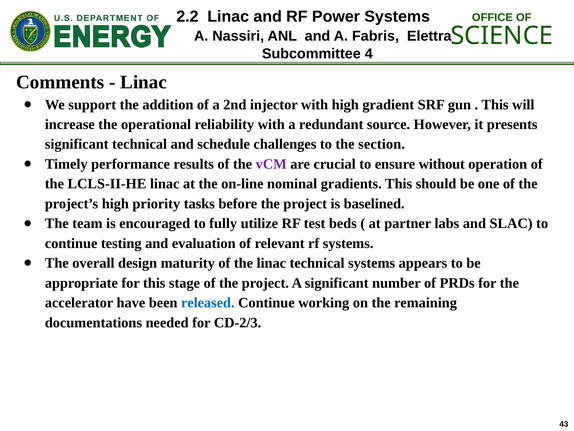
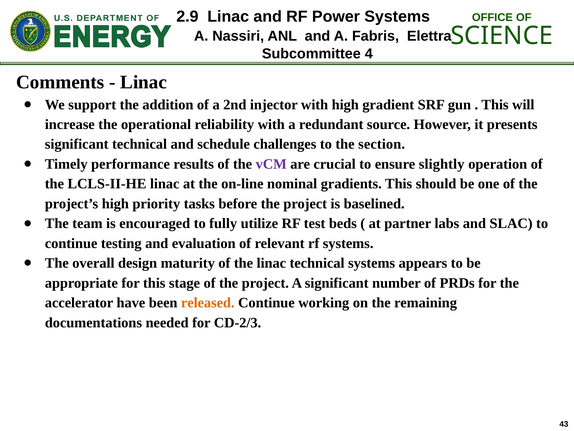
2.2: 2.2 -> 2.9
without: without -> slightly
released colour: blue -> orange
